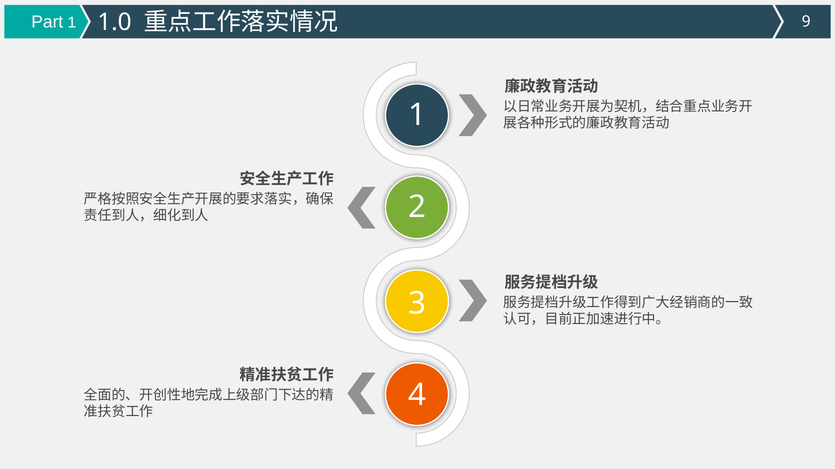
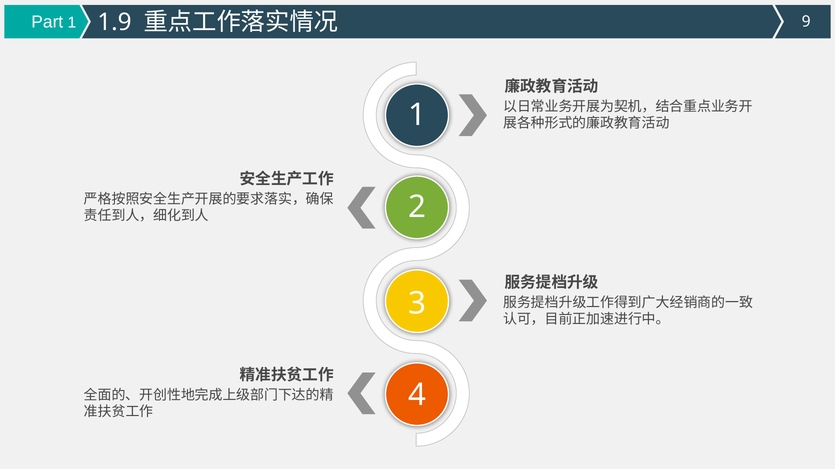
1.0: 1.0 -> 1.9
